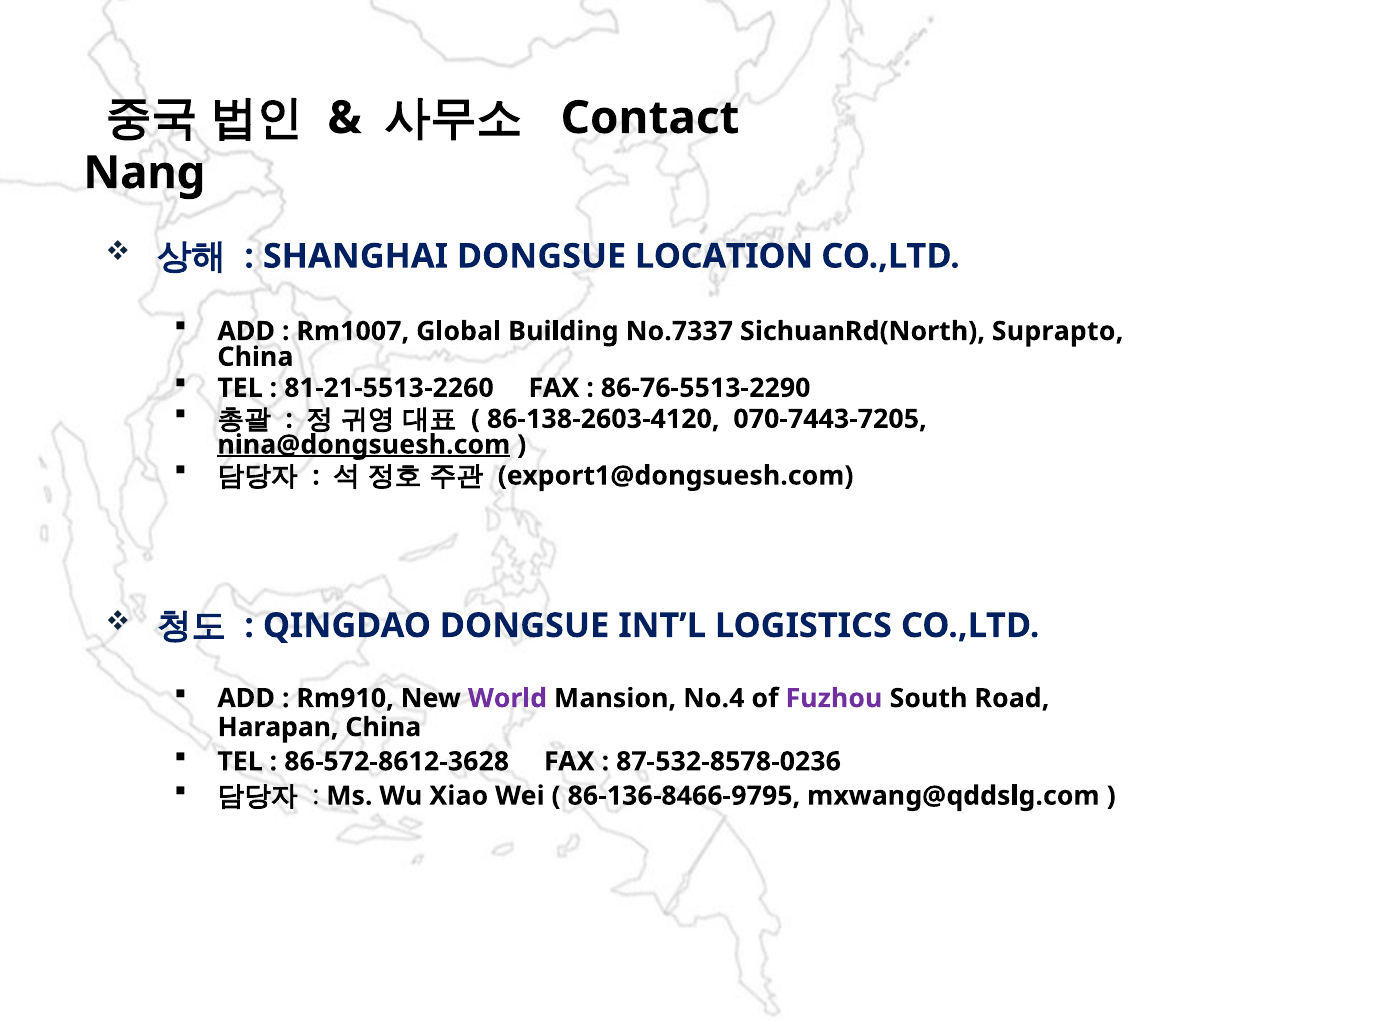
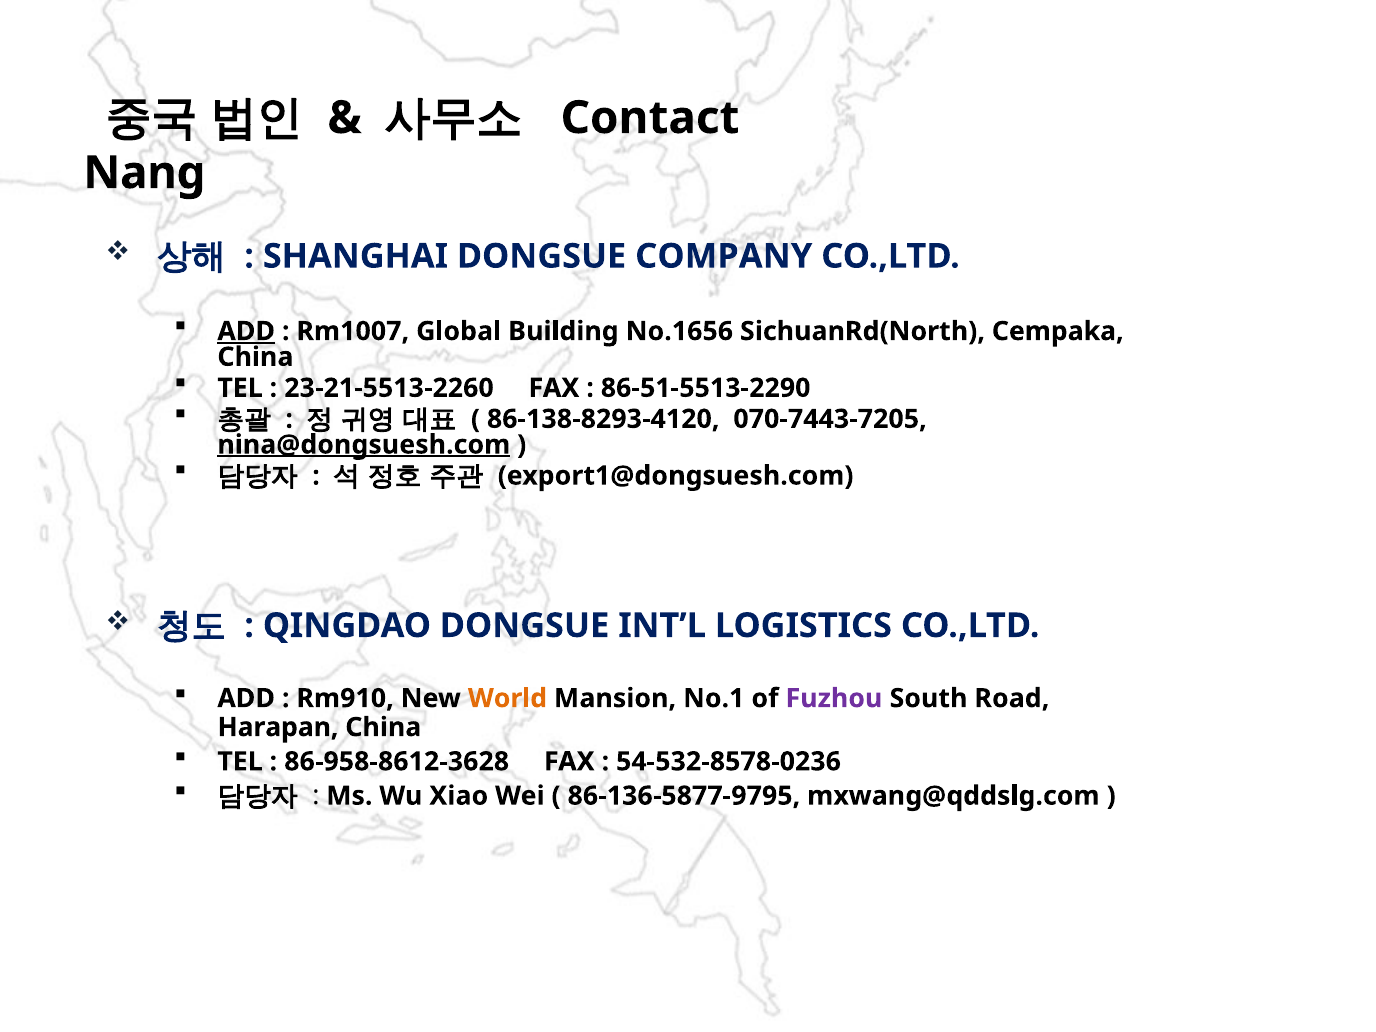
LOCATION: LOCATION -> COMPANY
ADD at (246, 331) underline: none -> present
No.7337: No.7337 -> No.1656
Suprapto: Suprapto -> Cempaka
81-21-5513-2260: 81-21-5513-2260 -> 23-21-5513-2260
86-76-5513-2290: 86-76-5513-2290 -> 86-51-5513-2290
86-138-2603-4120: 86-138-2603-4120 -> 86-138-8293-4120
World colour: purple -> orange
No.4: No.4 -> No.1
86-572-8612-3628: 86-572-8612-3628 -> 86-958-8612-3628
87-532-8578-0236: 87-532-8578-0236 -> 54-532-8578-0236
86-136-8466-9795: 86-136-8466-9795 -> 86-136-5877-9795
